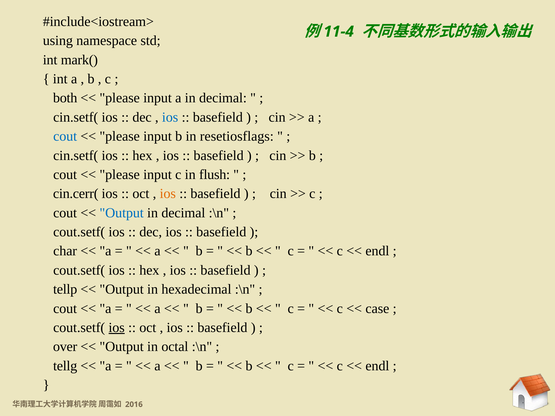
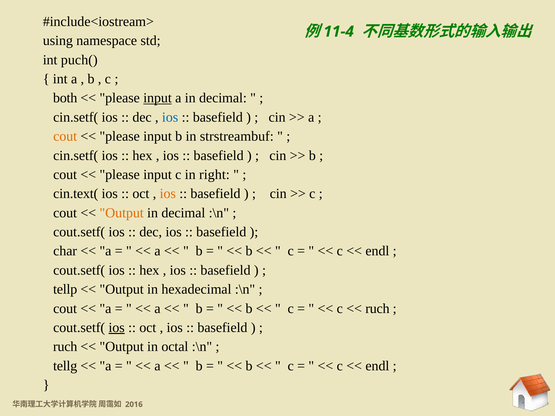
mark(: mark( -> puch(
input at (158, 98) underline: none -> present
cout at (65, 136) colour: blue -> orange
resetiosflags: resetiosflags -> strstreambuf
flush: flush -> right
cin.cerr(: cin.cerr( -> cin.text(
Output at (122, 213) colour: blue -> orange
case at (377, 309): case -> ruch
over at (65, 347): over -> ruch
